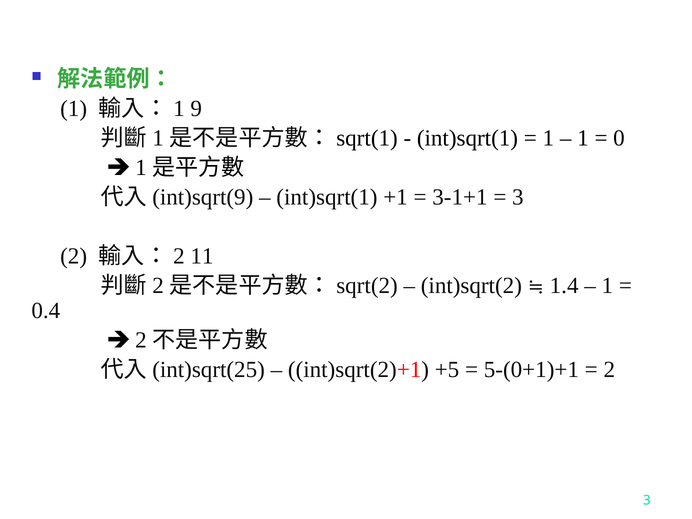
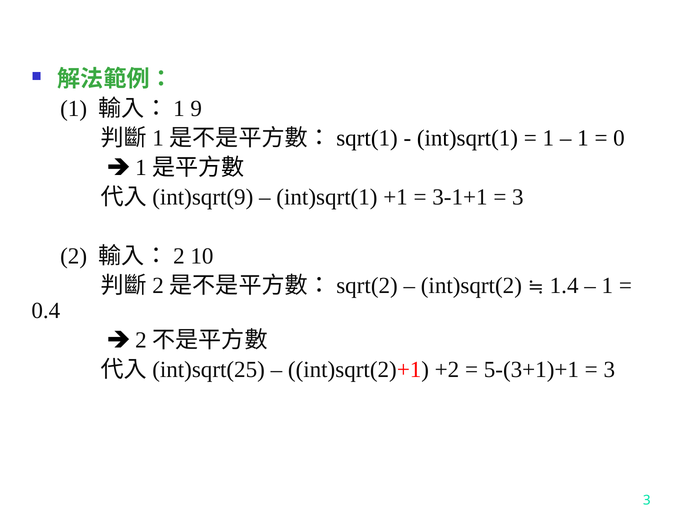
11: 11 -> 10
+5: +5 -> +2
5-(0+1)+1: 5-(0+1)+1 -> 5-(3+1)+1
2 at (609, 370): 2 -> 3
